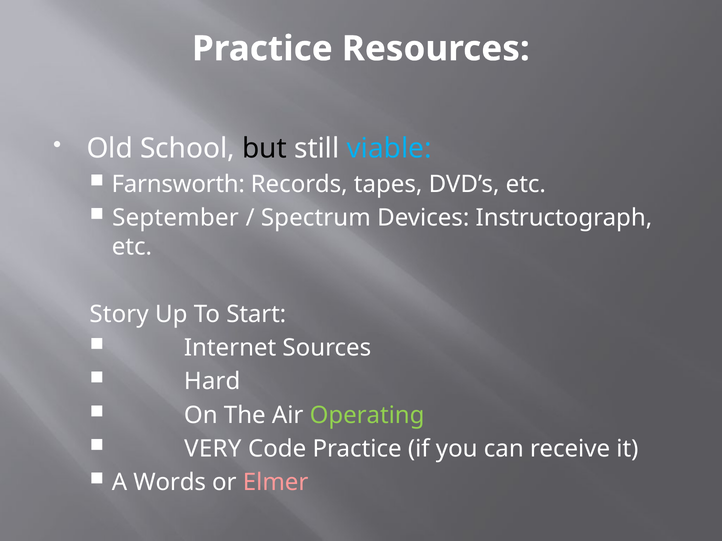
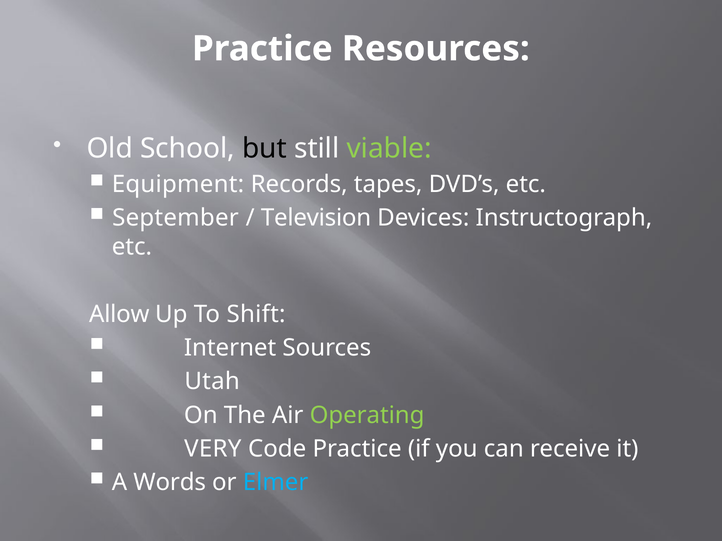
viable colour: light blue -> light green
Farnsworth: Farnsworth -> Equipment
Spectrum: Spectrum -> Television
Story: Story -> Allow
Start: Start -> Shift
Hard: Hard -> Utah
Elmer colour: pink -> light blue
